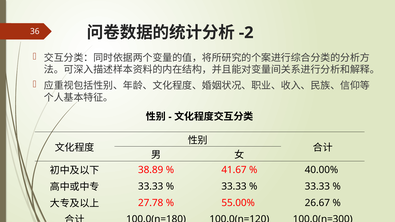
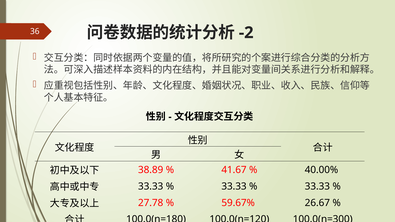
55.00%: 55.00% -> 59.67%
